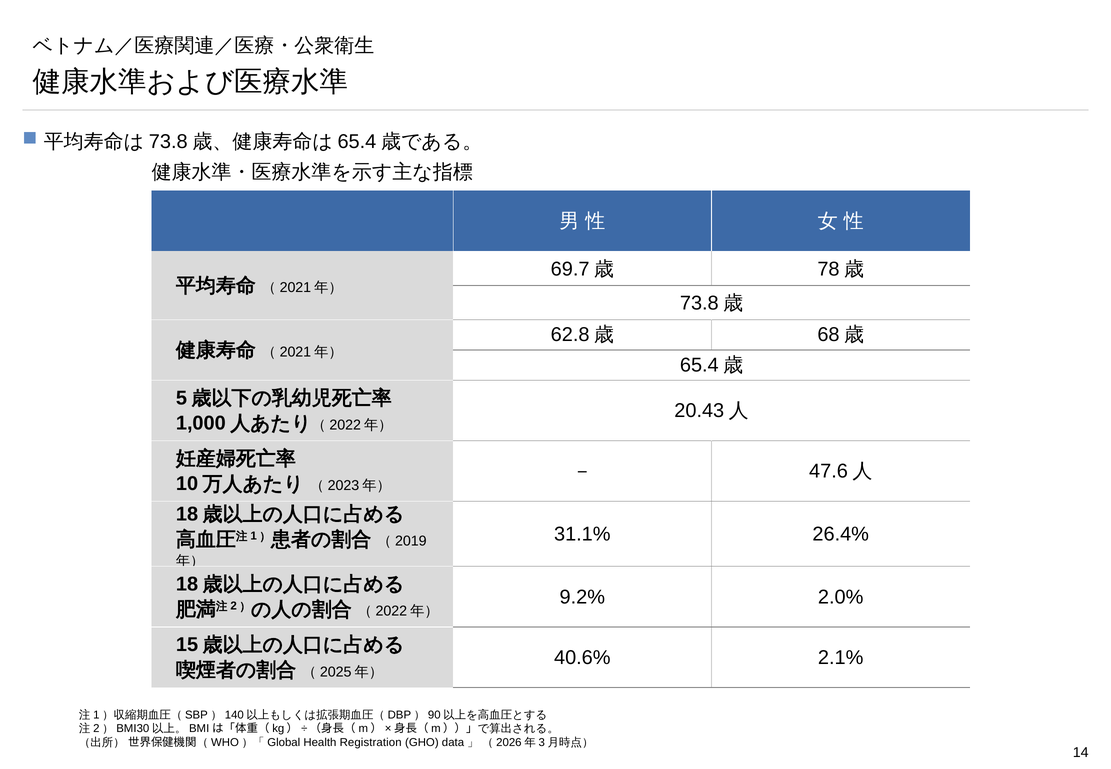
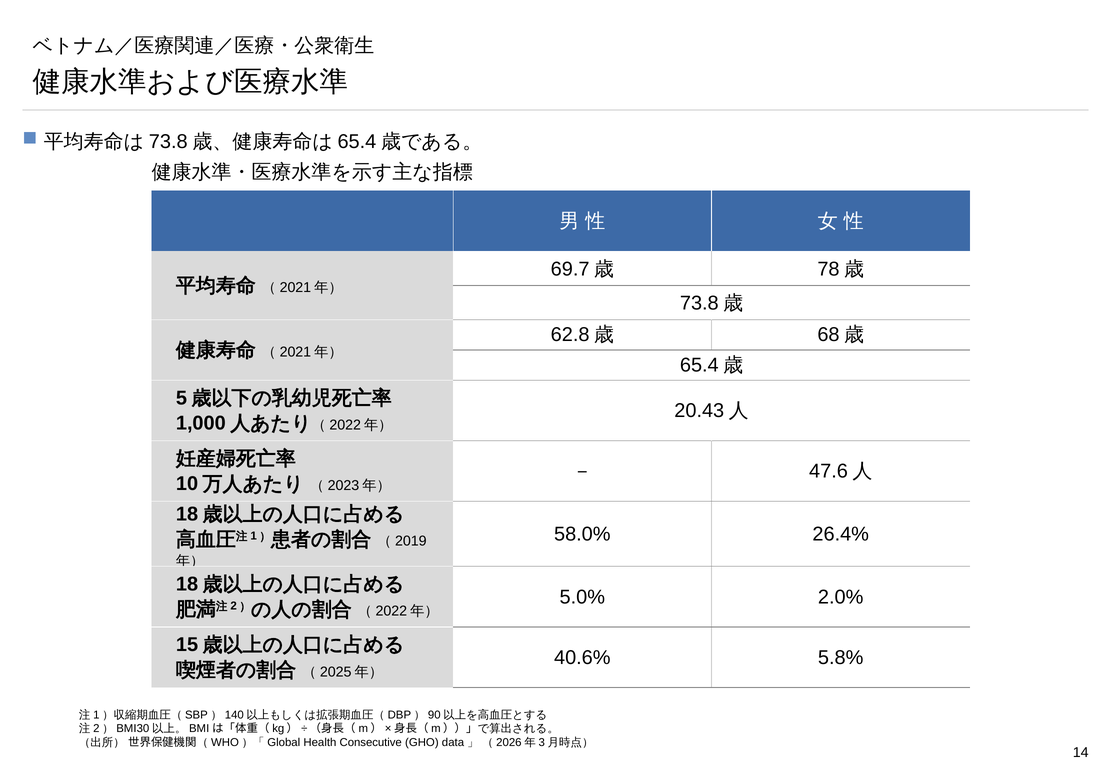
31.1%: 31.1% -> 58.0%
9.2%: 9.2% -> 5.0%
2.1%: 2.1% -> 5.8%
Registration: Registration -> Consecutive
